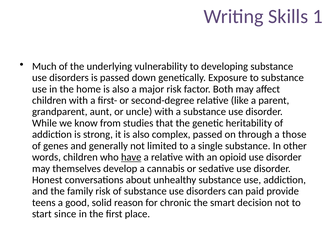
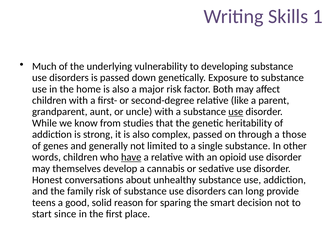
use at (236, 112) underline: none -> present
paid: paid -> long
chronic: chronic -> sparing
